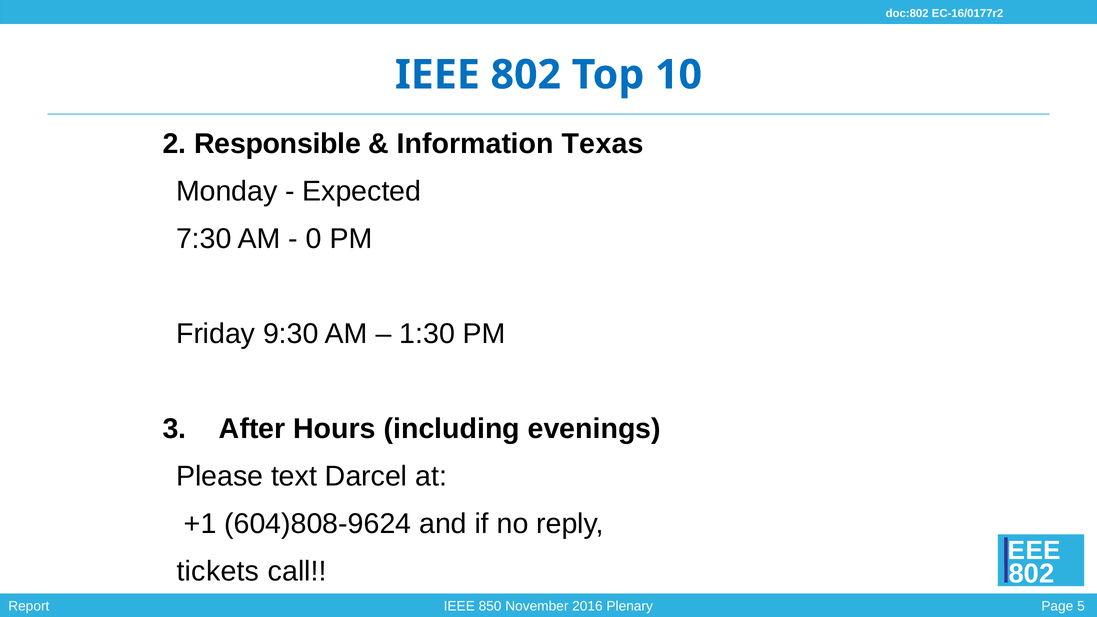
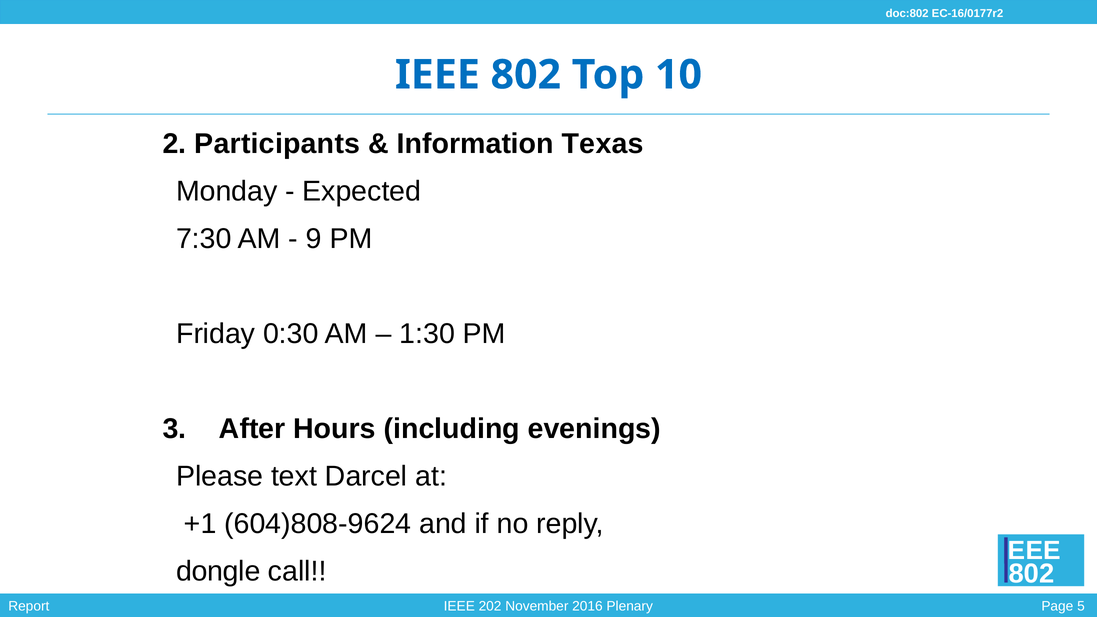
Responsible: Responsible -> Participants
0: 0 -> 9
9:30: 9:30 -> 0:30
tickets: tickets -> dongle
850: 850 -> 202
